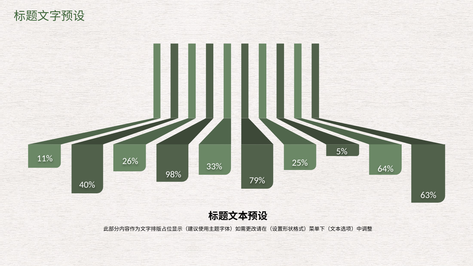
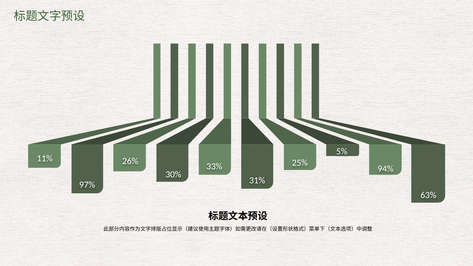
64%: 64% -> 94%
98%: 98% -> 30%
79%: 79% -> 31%
40%: 40% -> 97%
